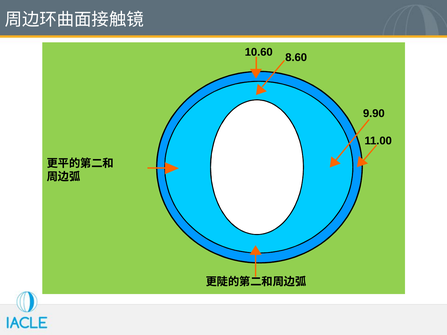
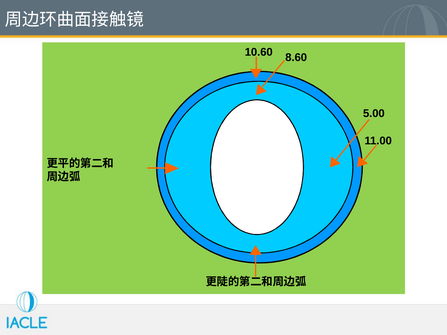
9.90: 9.90 -> 5.00
